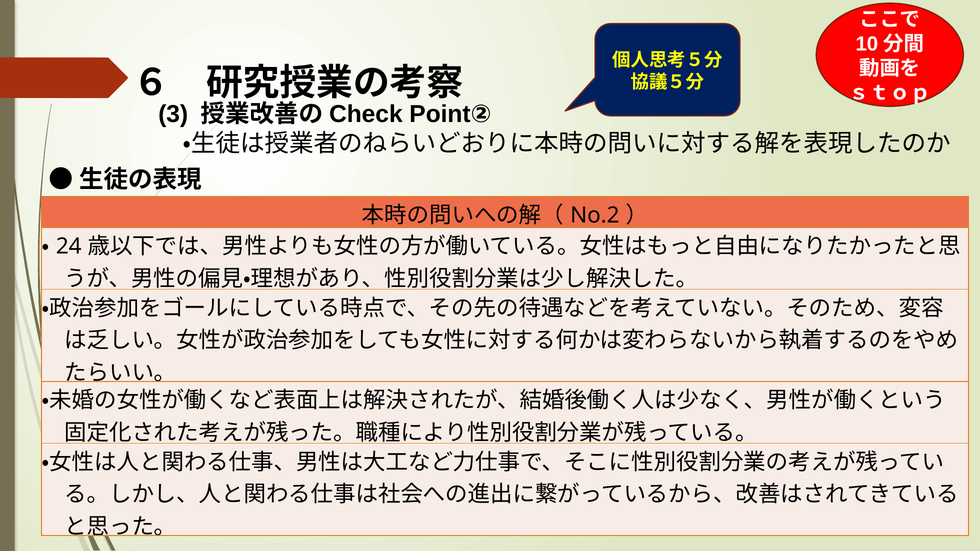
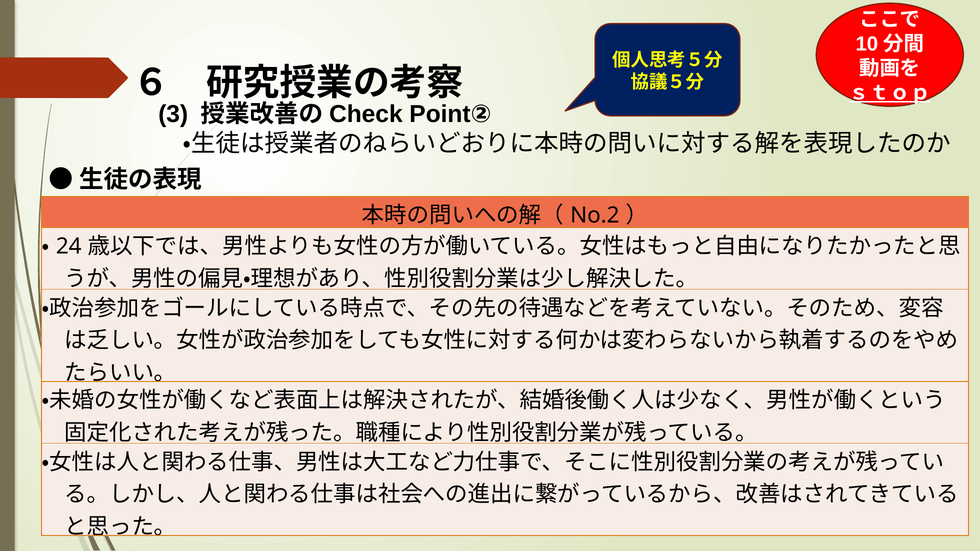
ｓｔｏｐ underline: none -> present
